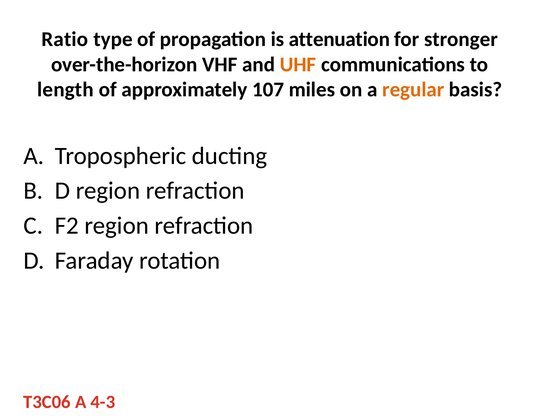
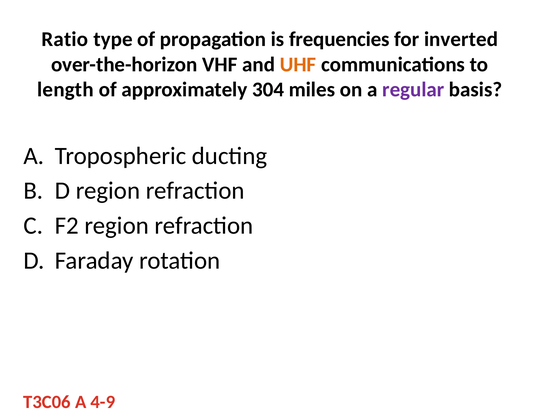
attenuation: attenuation -> frequencies
stronger: stronger -> inverted
107: 107 -> 304
regular colour: orange -> purple
4-3: 4-3 -> 4-9
